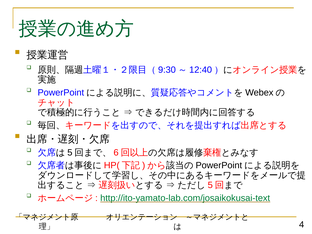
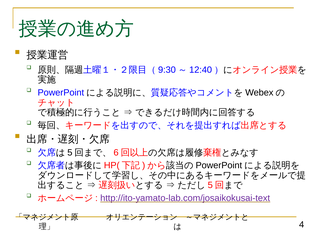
http://ito-yamato-lab.com/josaikokusai-text colour: green -> purple
